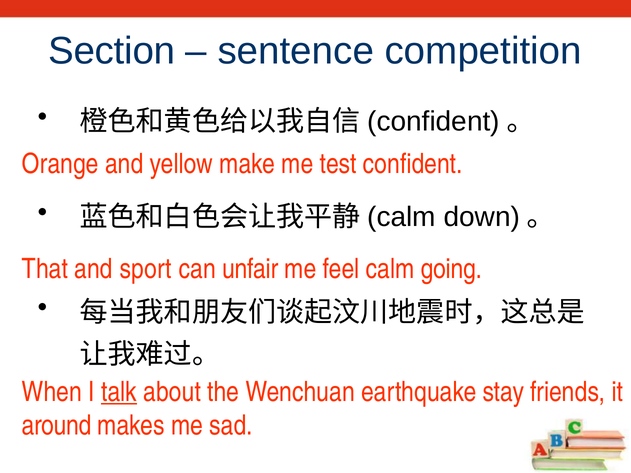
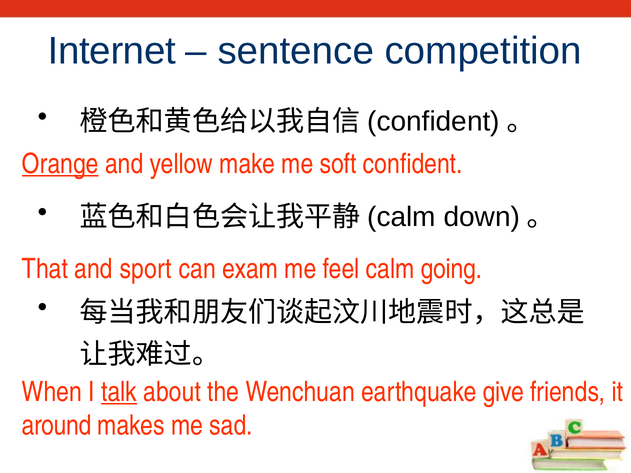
Section: Section -> Internet
Orange underline: none -> present
test: test -> soft
unfair: unfair -> exam
stay: stay -> give
